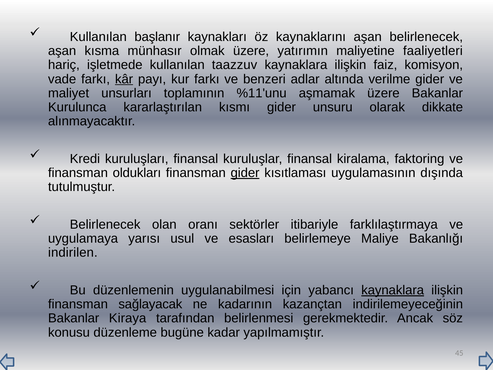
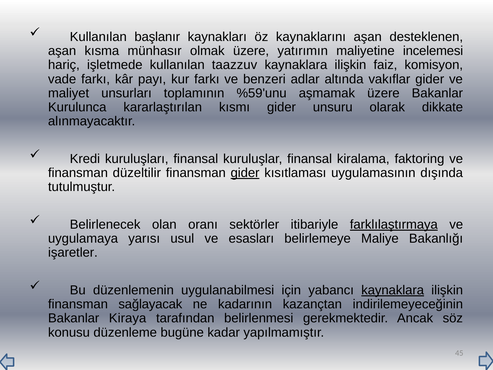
aşan belirlenecek: belirlenecek -> desteklenen
faaliyetleri: faaliyetleri -> incelemesi
kâr underline: present -> none
verilme: verilme -> vakıflar
%11'unu: %11'unu -> %59'unu
oldukları: oldukları -> düzeltilir
farklılaştırmaya underline: none -> present
indirilen: indirilen -> işaretler
